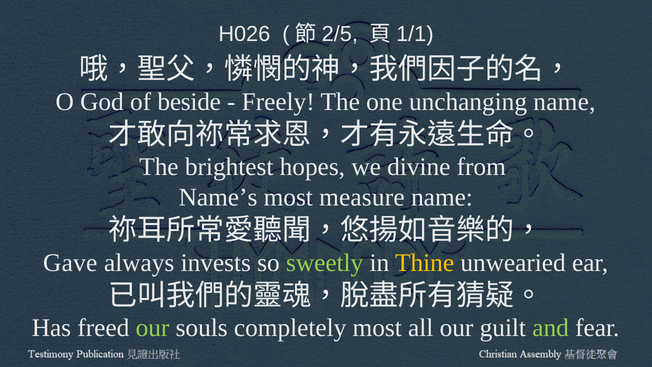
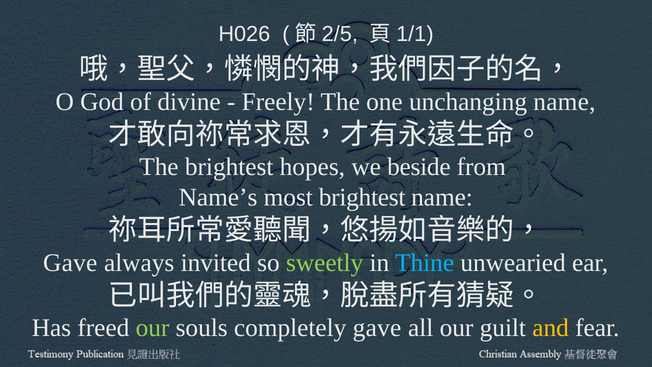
beside: beside -> divine
divine: divine -> beside
most measure: measure -> brightest
invests: invests -> invited
Thine colour: yellow -> light blue
completely most: most -> gave
and colour: light green -> yellow
